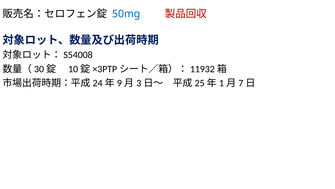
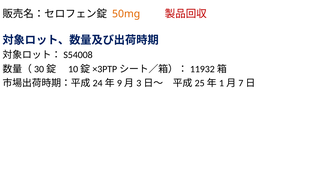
50mg colour: blue -> orange
